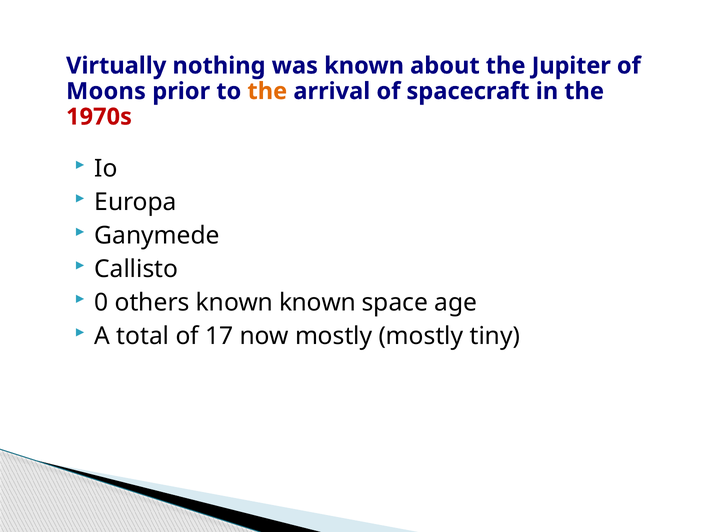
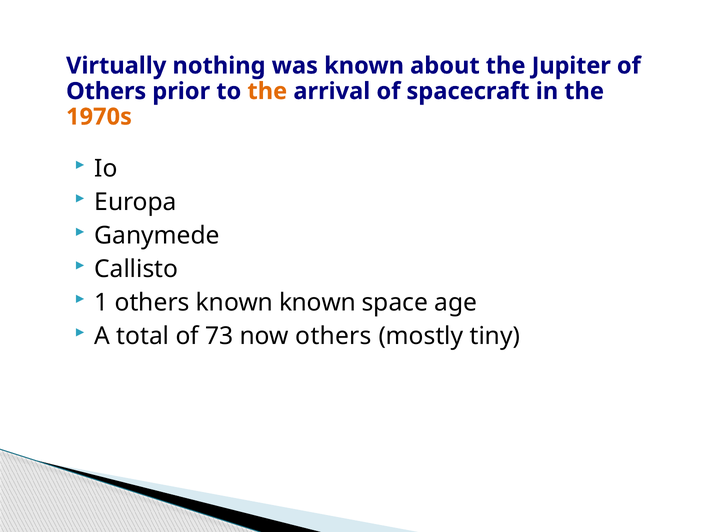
Moons at (106, 91): Moons -> Others
1970s colour: red -> orange
0: 0 -> 1
17: 17 -> 73
now mostly: mostly -> others
